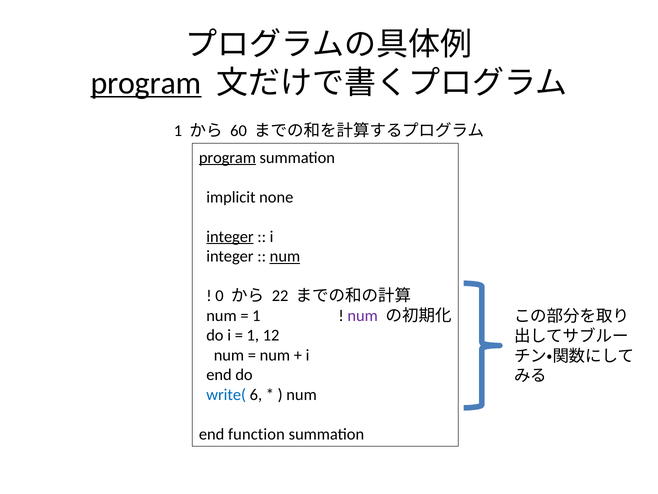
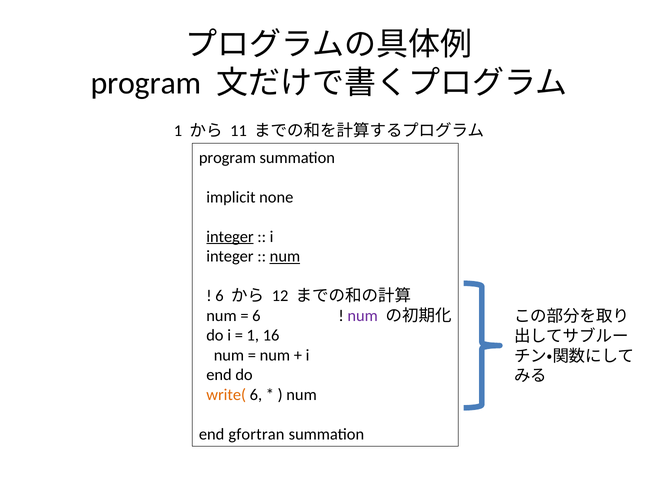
program at (146, 83) underline: present -> none
60: 60 -> 11
program at (227, 157) underline: present -> none
0 at (219, 296): 0 -> 6
22: 22 -> 12
1 at (256, 315): 1 -> 6
12: 12 -> 16
write( colour: blue -> orange
function: function -> gfortran
